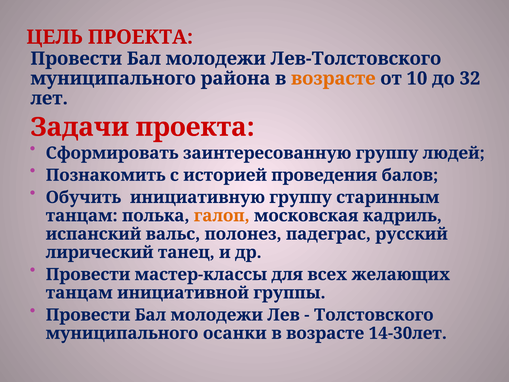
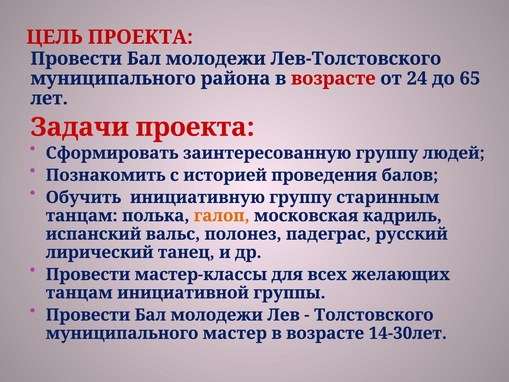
возрасте at (333, 78) colour: orange -> red
10: 10 -> 24
32: 32 -> 65
осанки: осанки -> мастер
